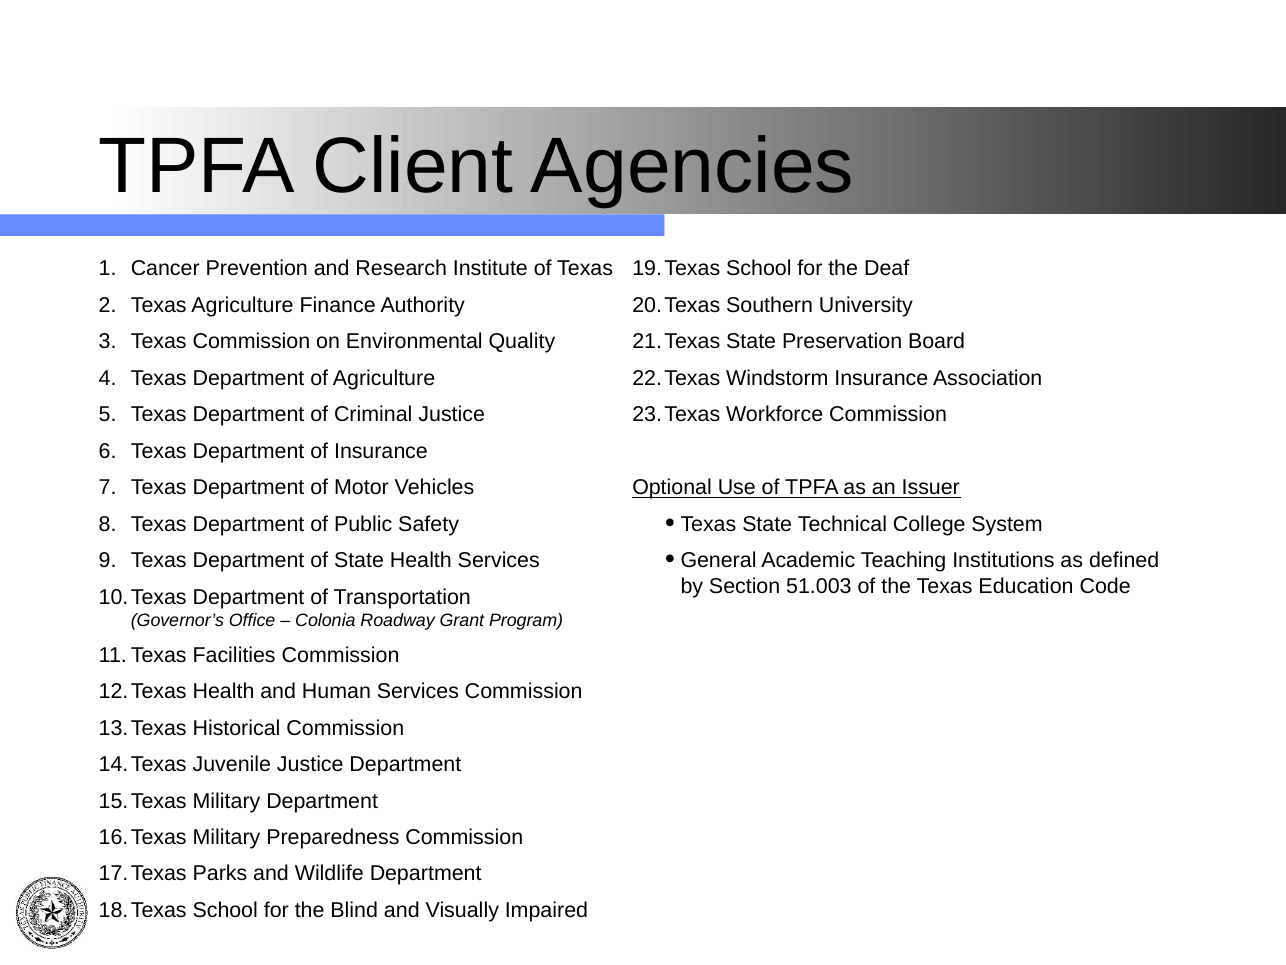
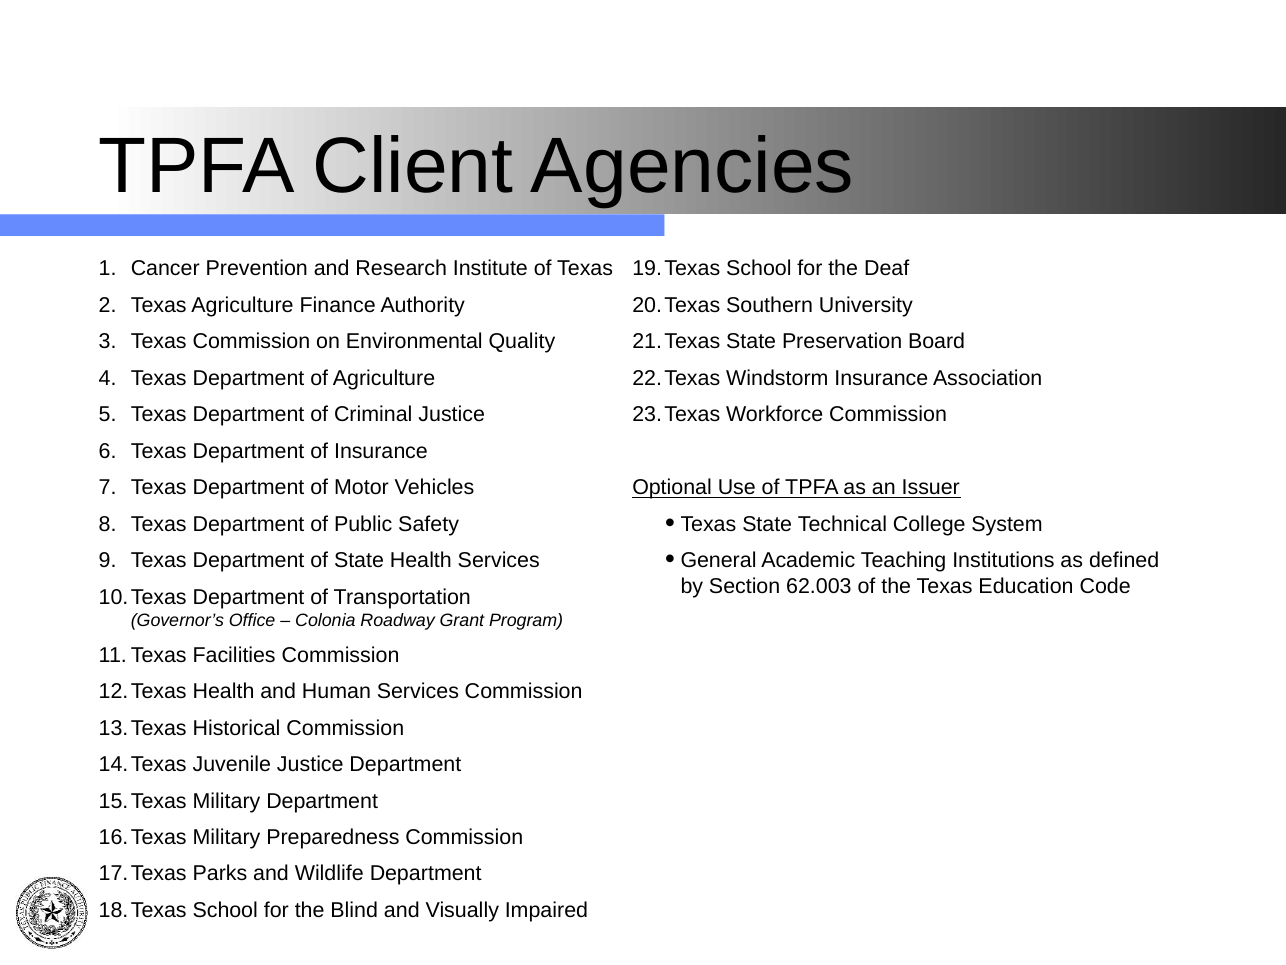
51.003: 51.003 -> 62.003
